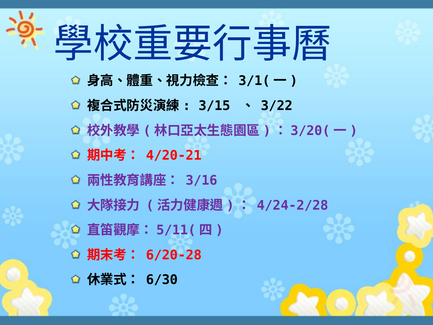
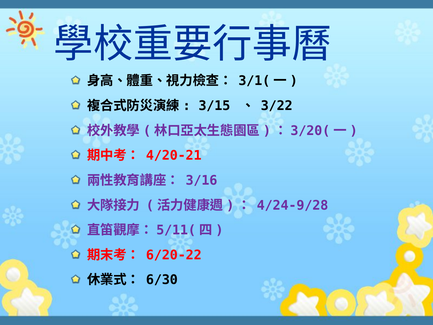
4/24-2/28: 4/24-2/28 -> 4/24-9/28
6/20-28: 6/20-28 -> 6/20-22
